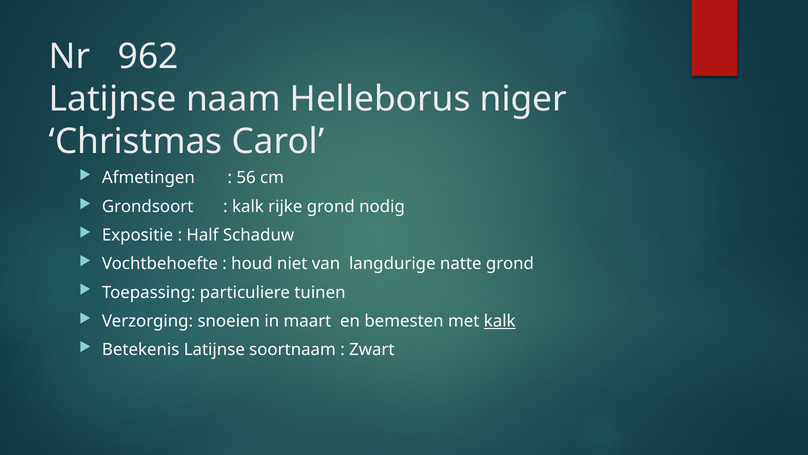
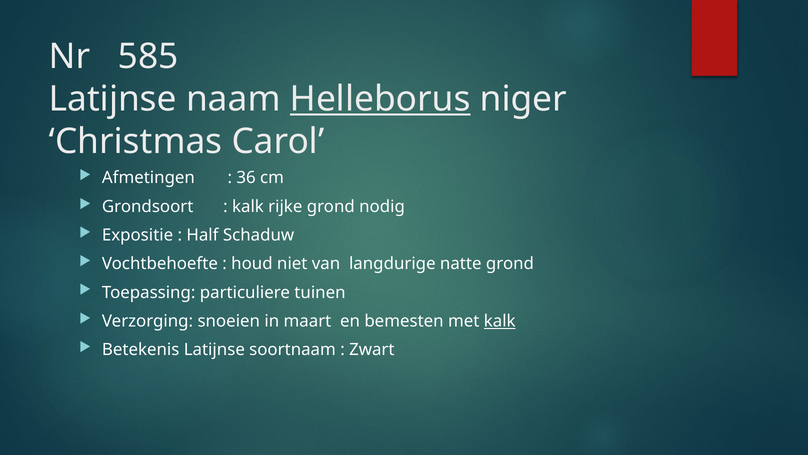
962: 962 -> 585
Helleborus underline: none -> present
56: 56 -> 36
